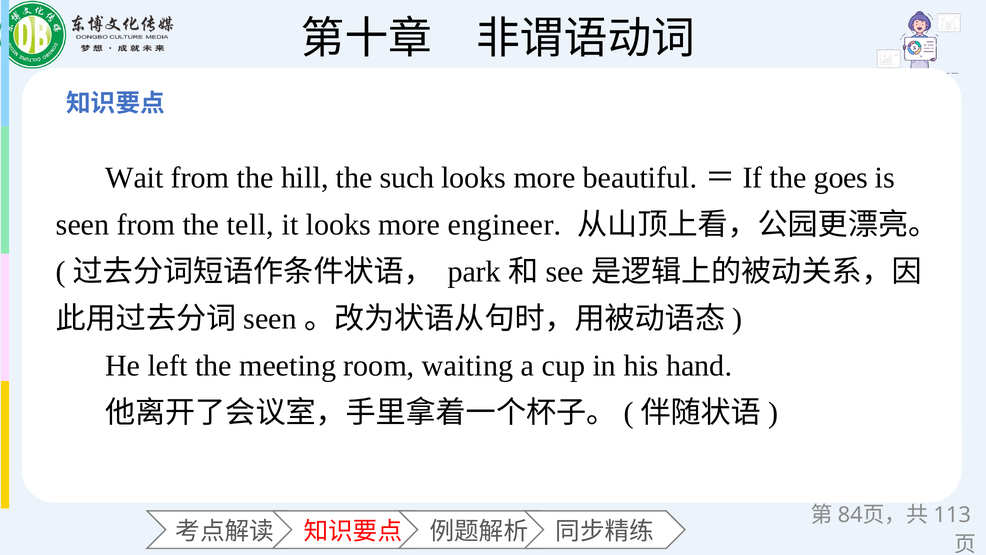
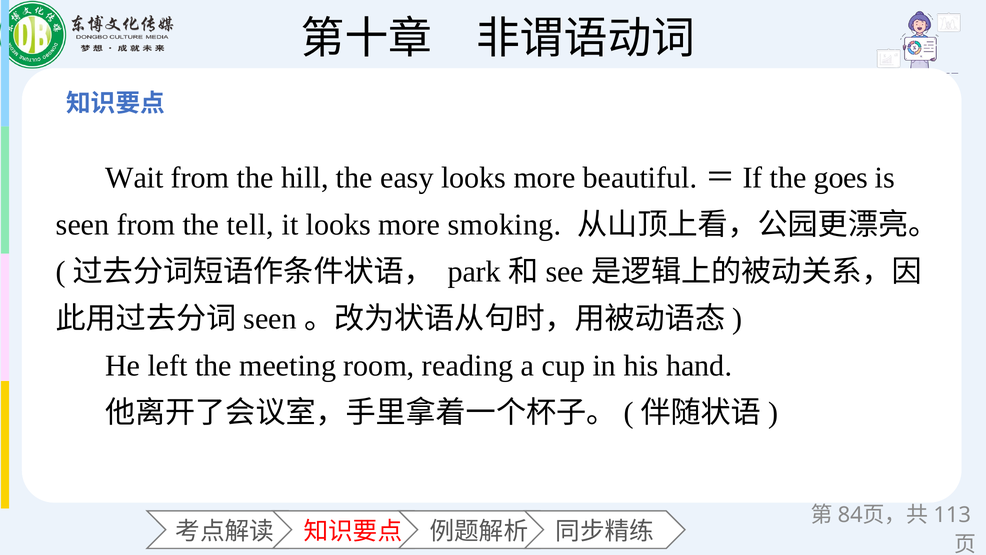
such: such -> easy
engineer: engineer -> smoking
waiting: waiting -> reading
